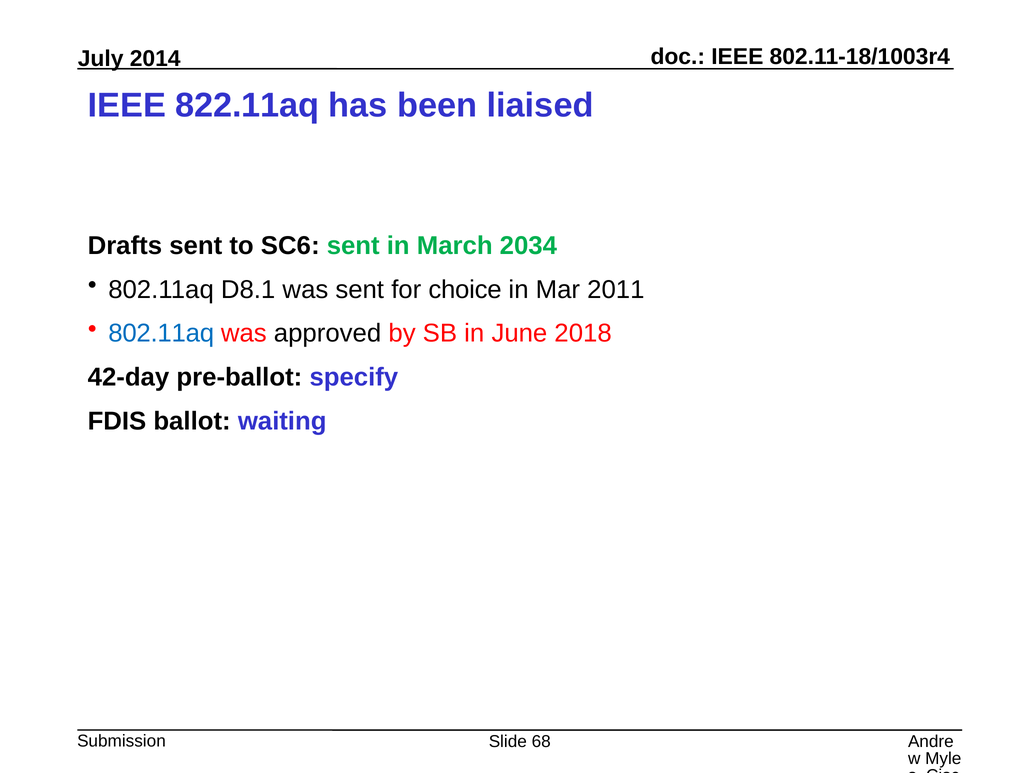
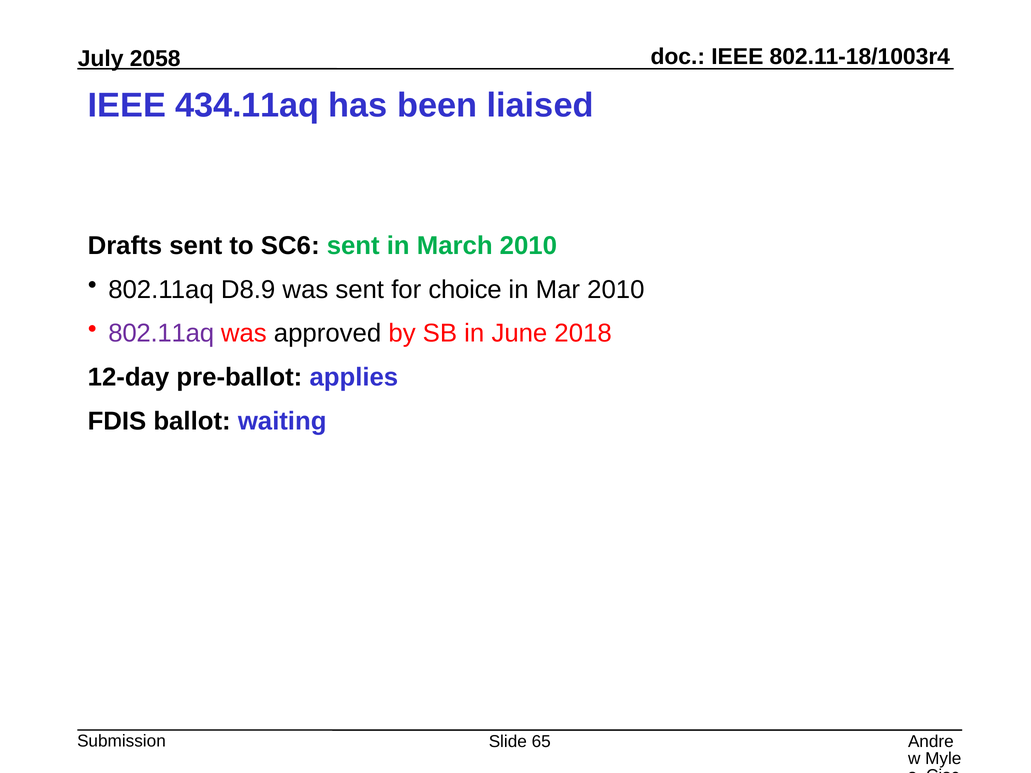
2014: 2014 -> 2058
822.11aq: 822.11aq -> 434.11aq
March 2034: 2034 -> 2010
D8.1: D8.1 -> D8.9
Mar 2011: 2011 -> 2010
802.11aq at (161, 334) colour: blue -> purple
42-day: 42-day -> 12-day
specify: specify -> applies
68: 68 -> 65
